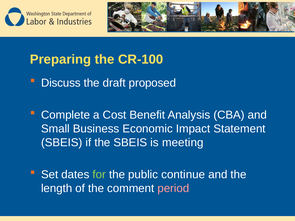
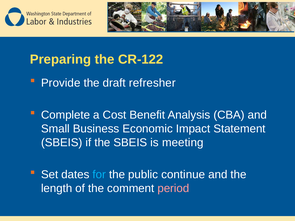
CR-100: CR-100 -> CR-122
Discuss: Discuss -> Provide
proposed: proposed -> refresher
for colour: light green -> light blue
